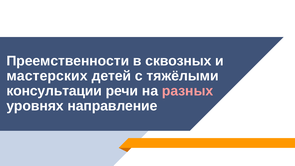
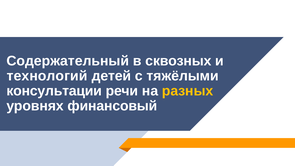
Преемственности: Преемственности -> Содержательный
мастерских: мастерских -> технологий
разных colour: pink -> yellow
направление: направление -> финансовый
